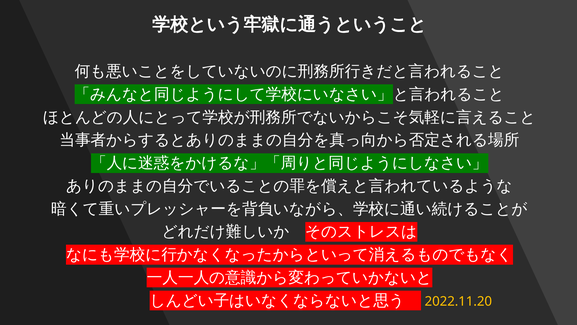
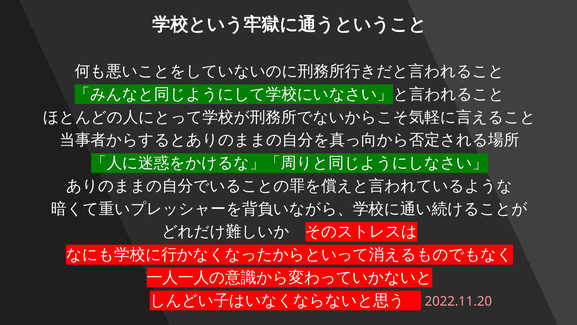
2022.11.20 colour: yellow -> pink
